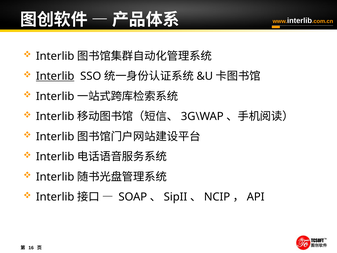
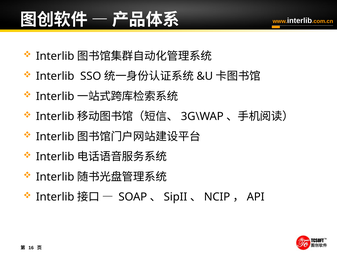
Interlib at (55, 76) underline: present -> none
